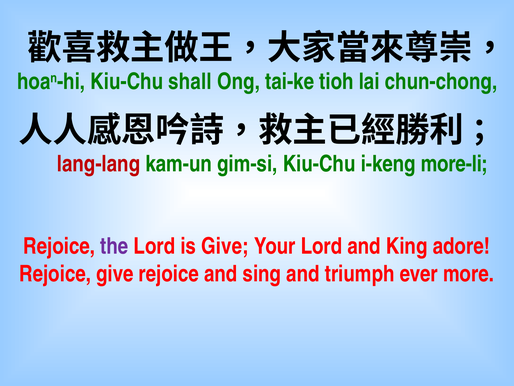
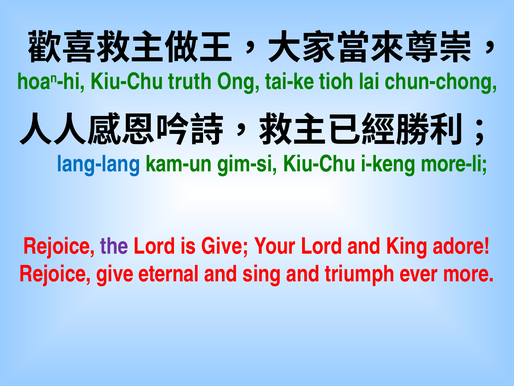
shall: shall -> truth
lang-lang colour: red -> blue
give rejoice: rejoice -> eternal
